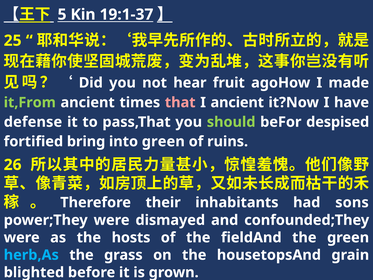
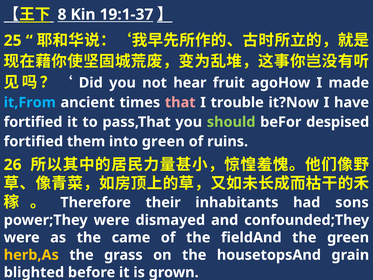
5: 5 -> 8
it,From colour: light green -> light blue
I ancient: ancient -> trouble
defense at (33, 122): defense -> fortified
bring: bring -> them
hosts: hosts -> came
herb,As colour: light blue -> yellow
